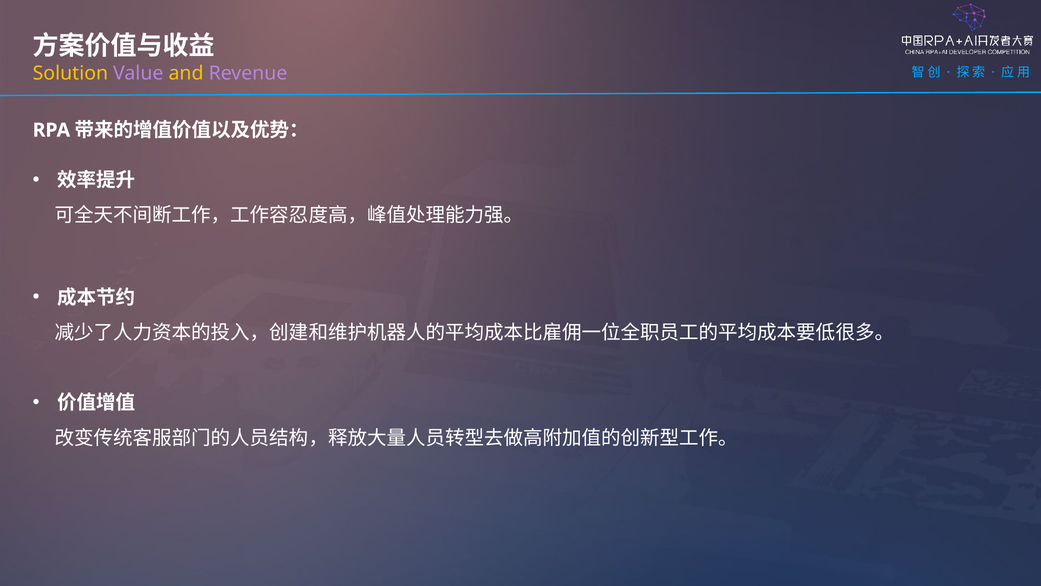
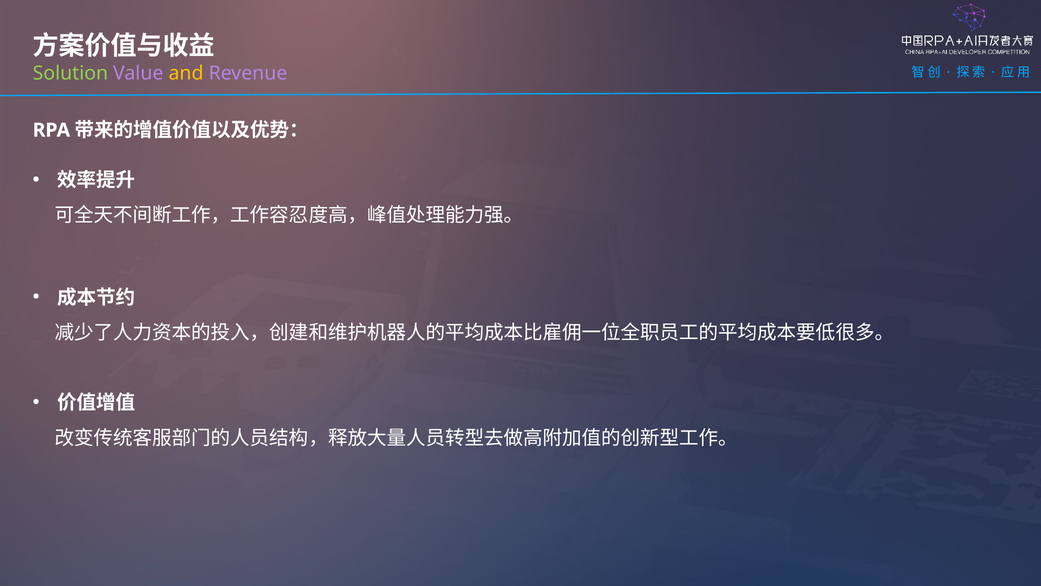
Solution colour: yellow -> light green
